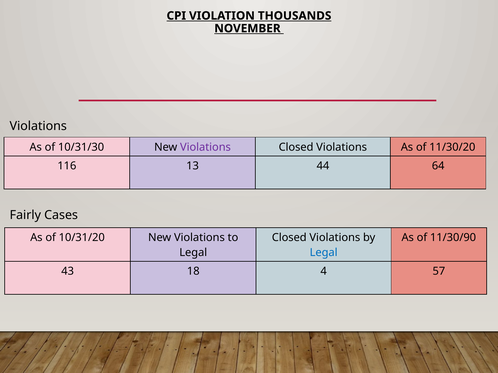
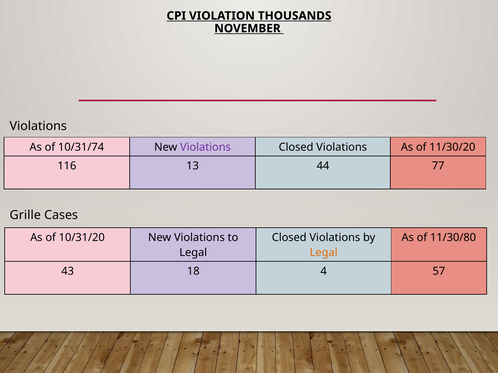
10/31/30: 10/31/30 -> 10/31/74
64: 64 -> 77
Fairly: Fairly -> Grille
11/30/90: 11/30/90 -> 11/30/80
Legal at (324, 253) colour: blue -> orange
